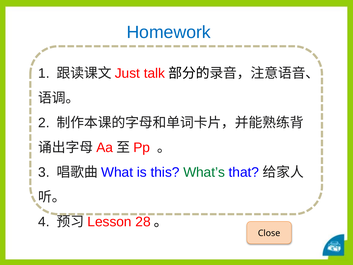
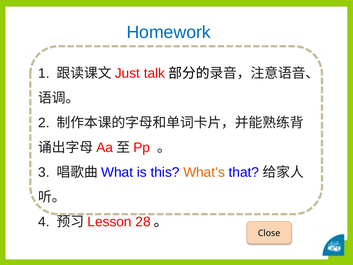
What’s colour: green -> orange
